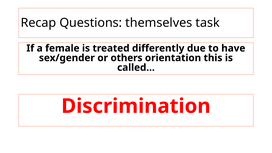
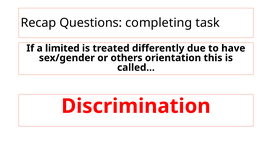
themselves: themselves -> completing
female: female -> limited
